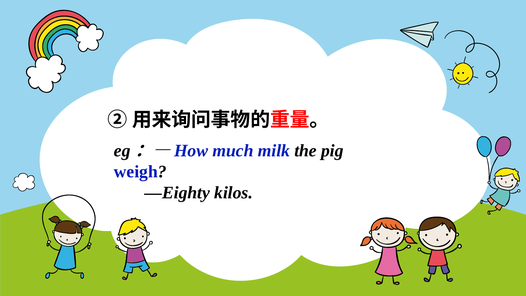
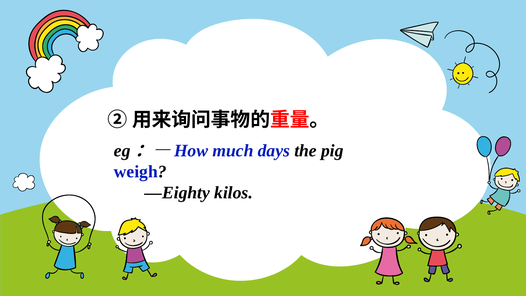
milk: milk -> days
